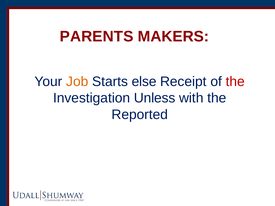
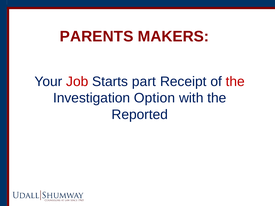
Job colour: orange -> red
else: else -> part
Unless: Unless -> Option
